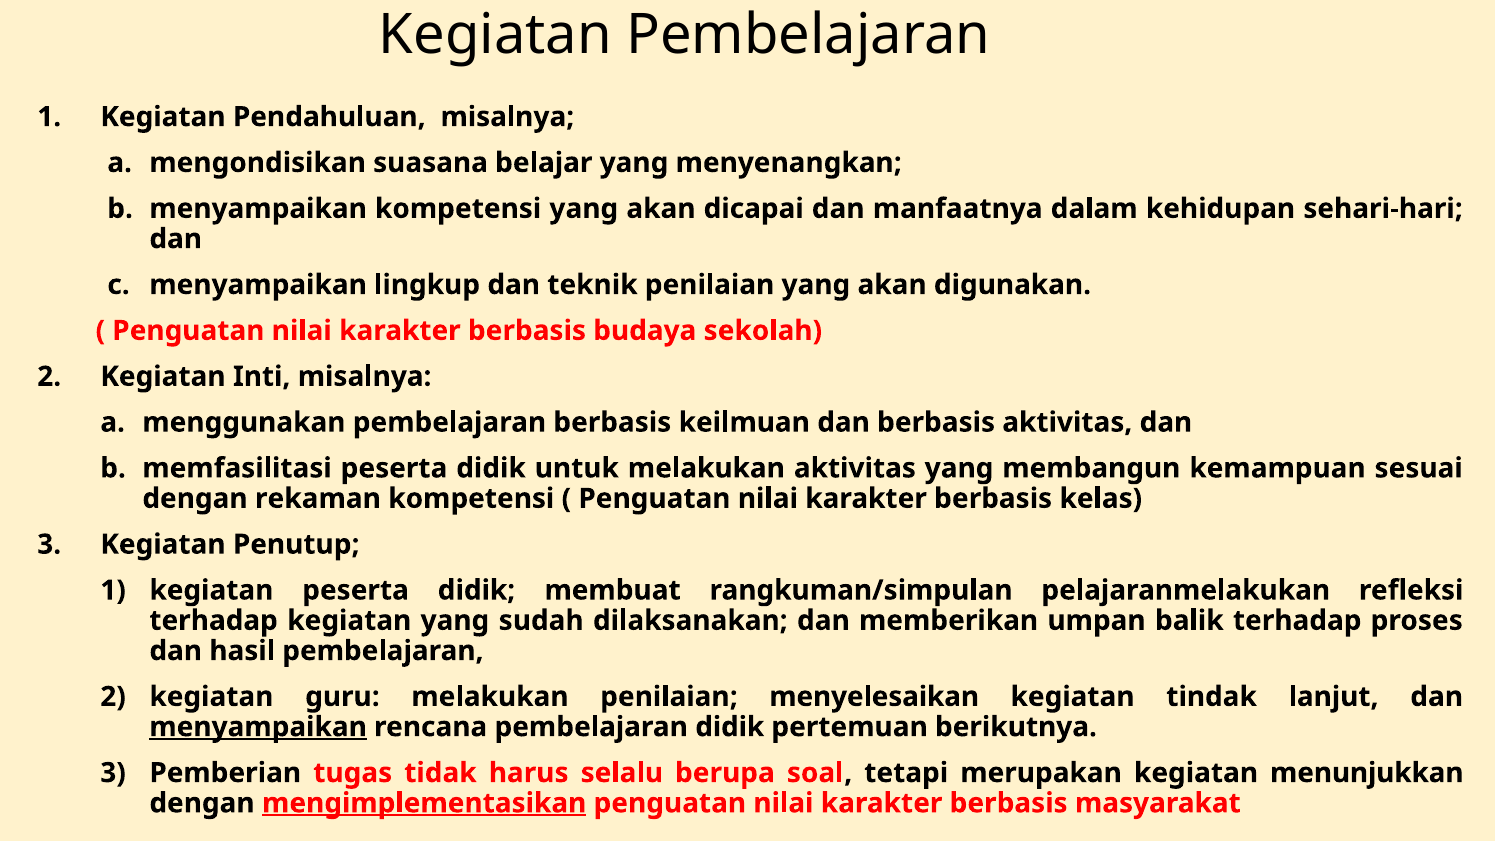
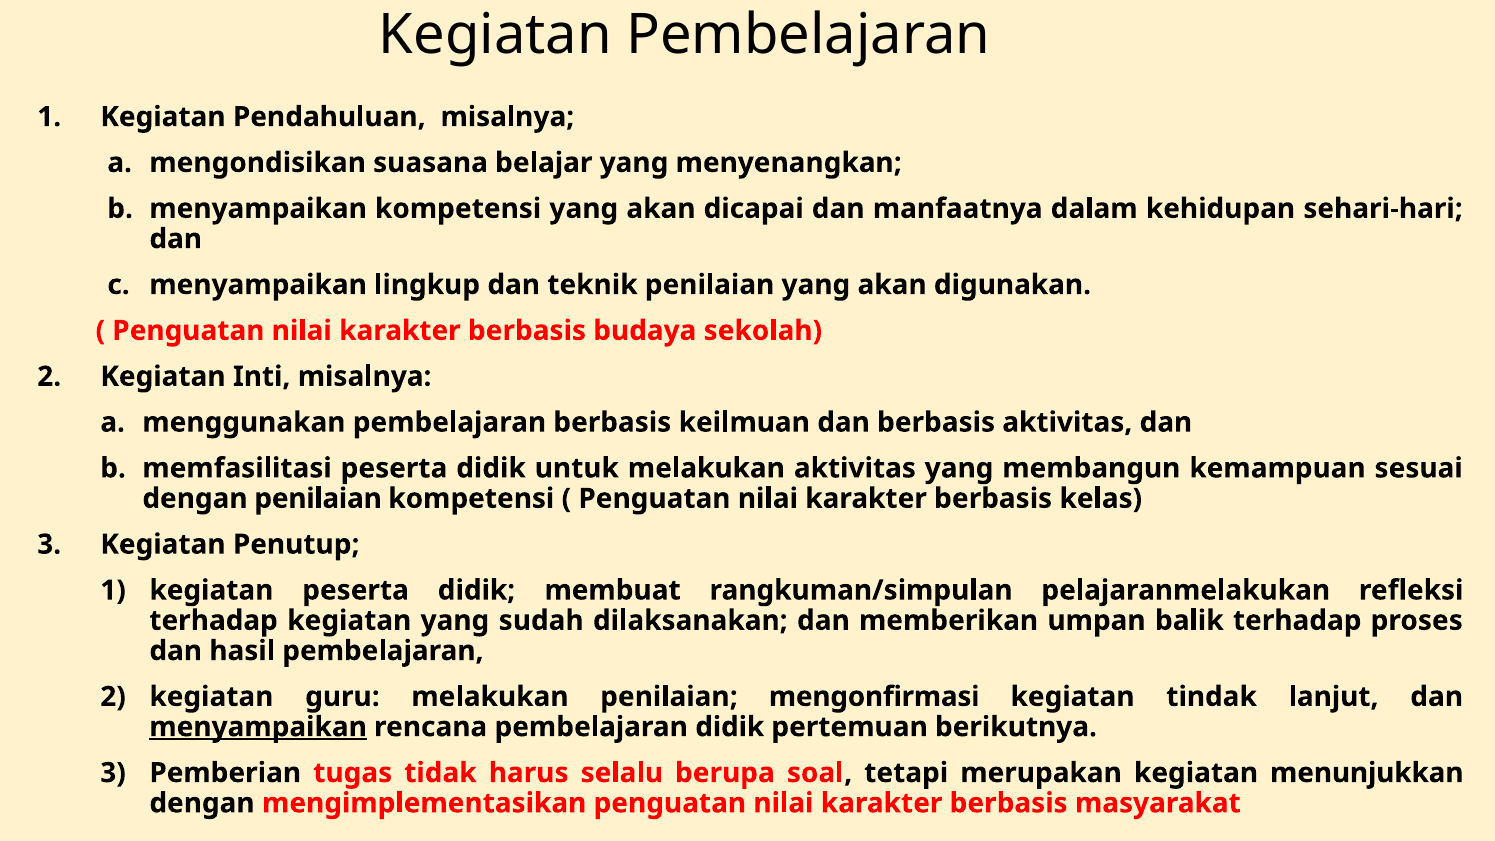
dengan rekaman: rekaman -> penilaian
menyelesaikan: menyelesaikan -> mengonfirmasi
mengimplementasikan underline: present -> none
